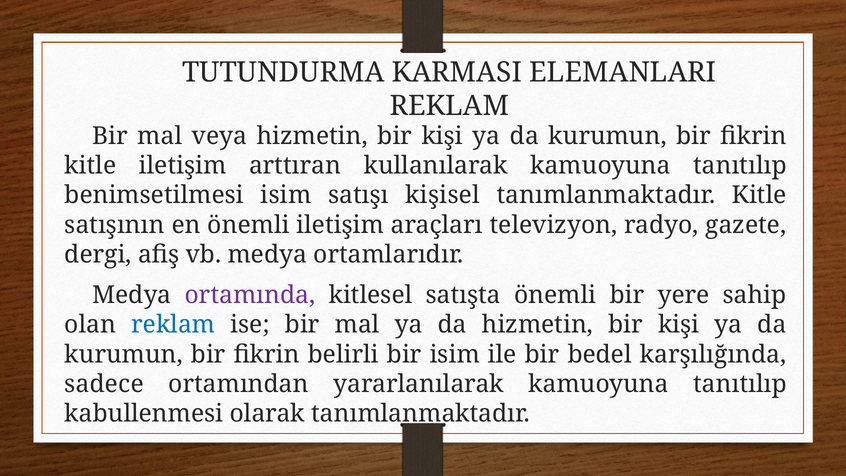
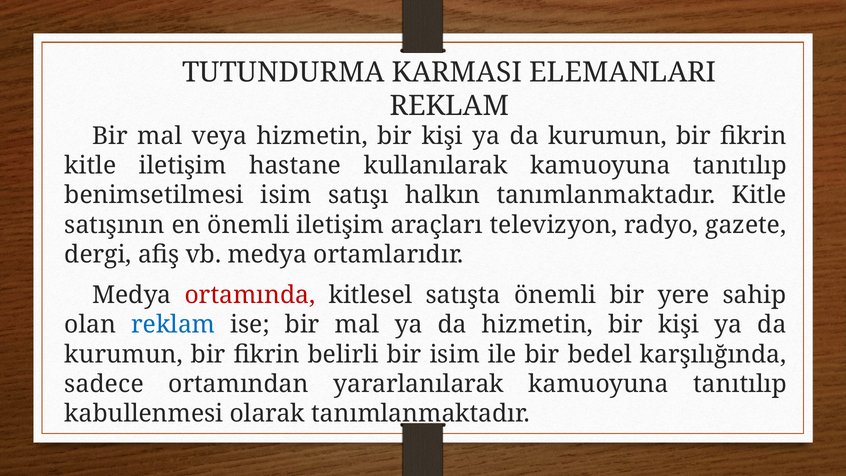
arttıran: arttıran -> hastane
kişisel: kişisel -> halkın
ortamında colour: purple -> red
